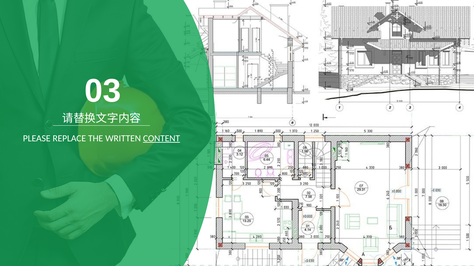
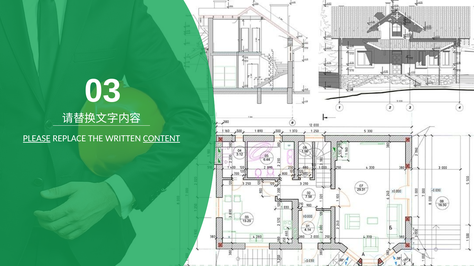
PLEASE underline: none -> present
